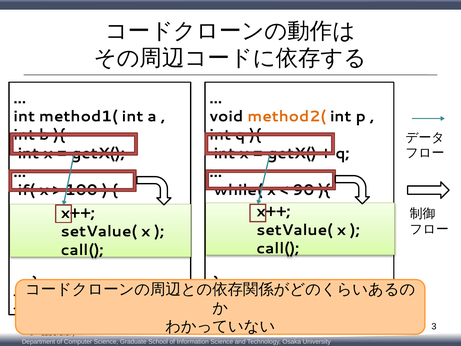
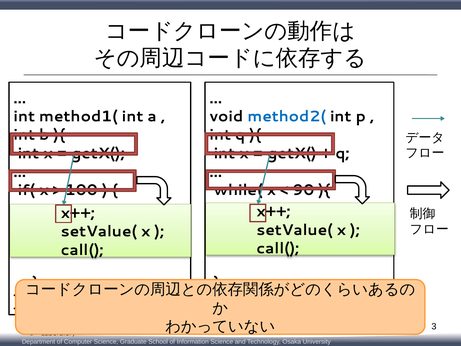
method2( colour: orange -> blue
